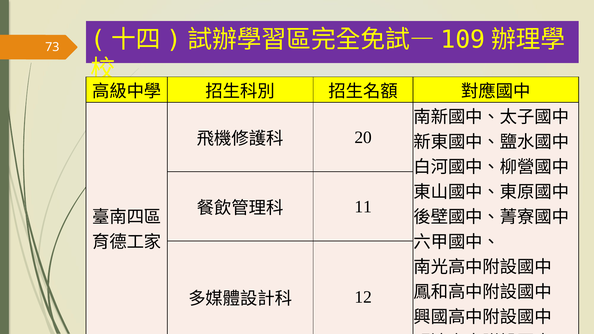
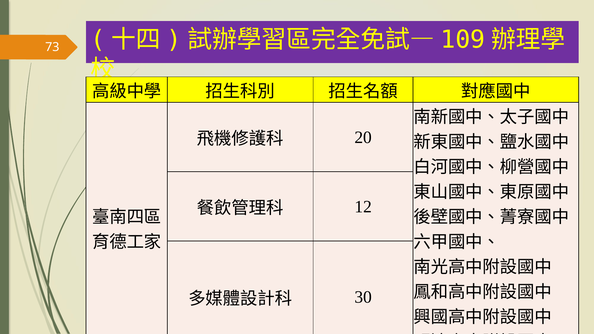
11: 11 -> 12
12: 12 -> 30
